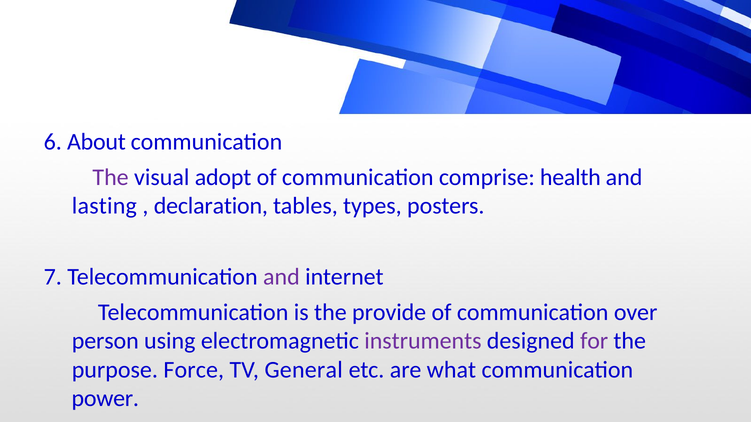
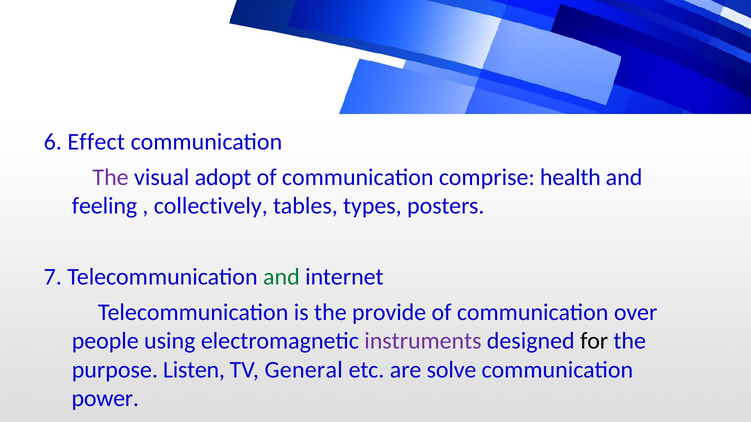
About: About -> Effect
lasting: lasting -> feeling
declaration: declaration -> collectively
and at (281, 277) colour: purple -> green
person: person -> people
for colour: purple -> black
Force: Force -> Listen
what: what -> solve
